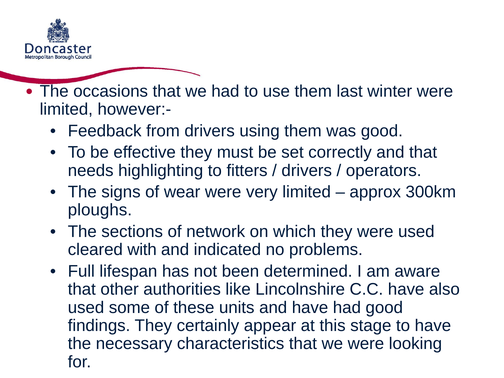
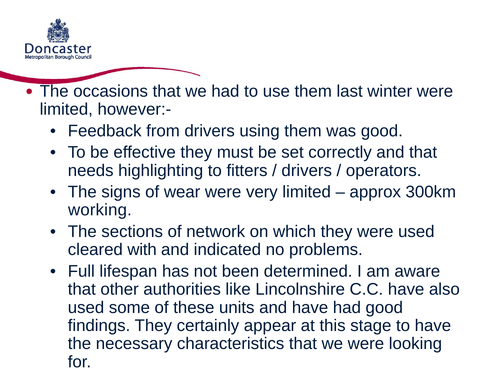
ploughs: ploughs -> working
